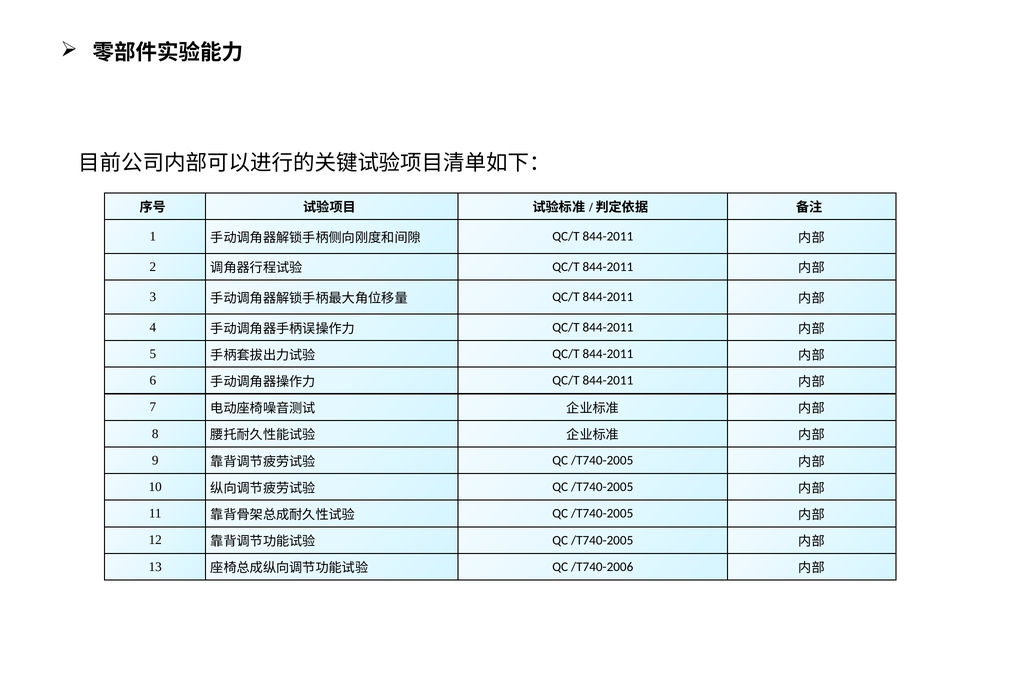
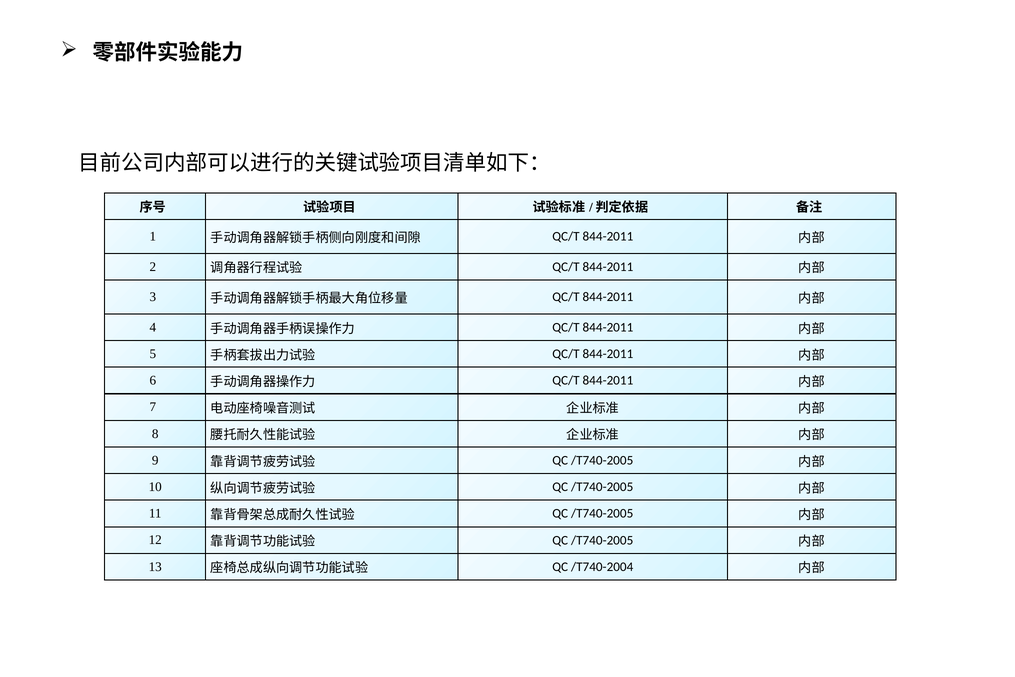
/T740-2006: /T740-2006 -> /T740-2004
